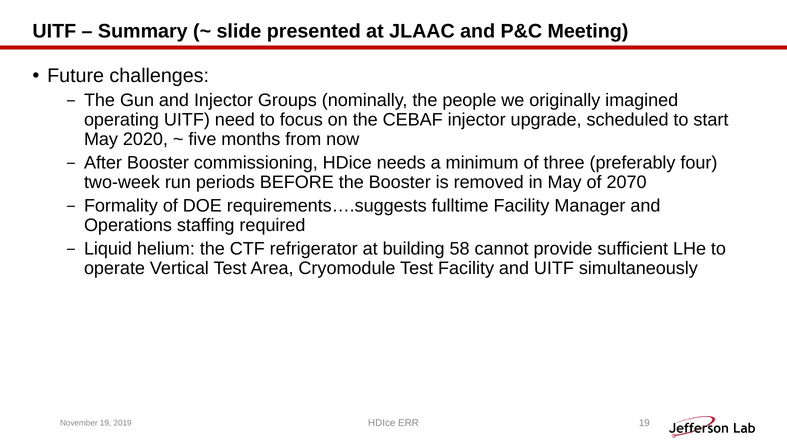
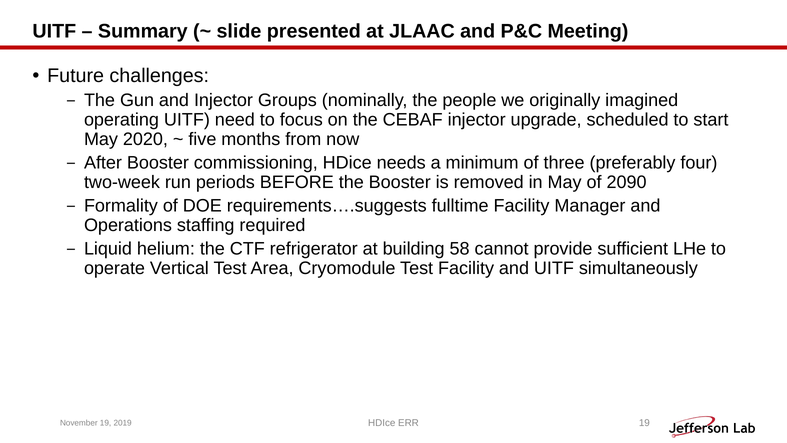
2070: 2070 -> 2090
